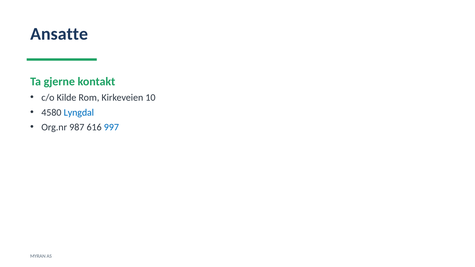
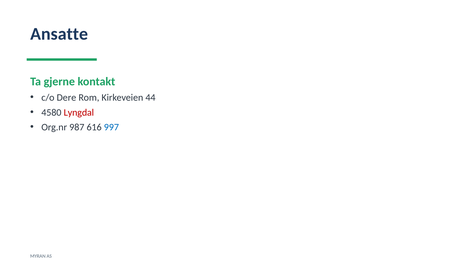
Kilde: Kilde -> Dere
10: 10 -> 44
Lyngdal colour: blue -> red
